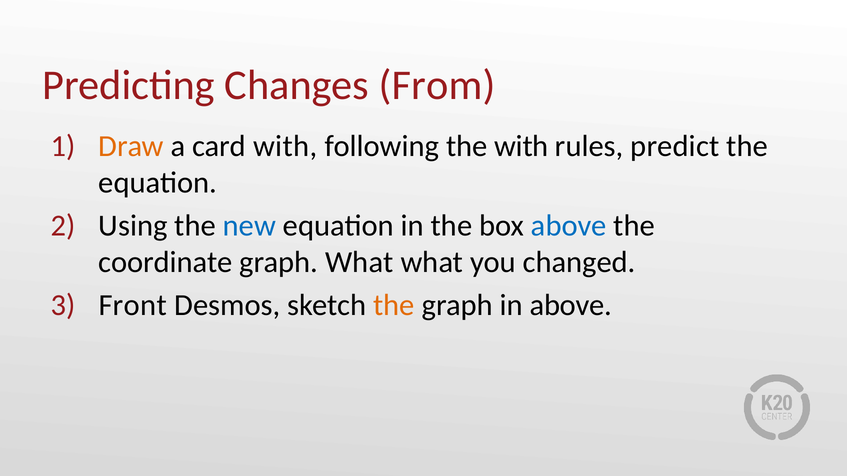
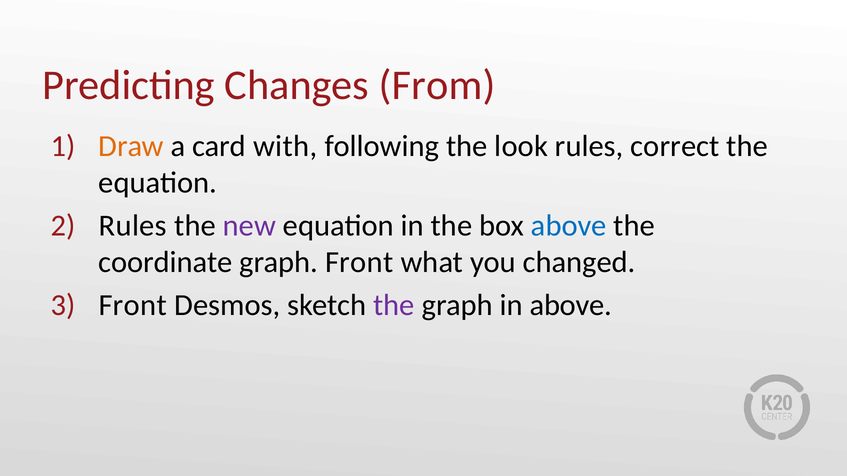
the with: with -> look
predict: predict -> correct
Using at (133, 226): Using -> Rules
new colour: blue -> purple
graph What: What -> Front
the at (394, 305) colour: orange -> purple
